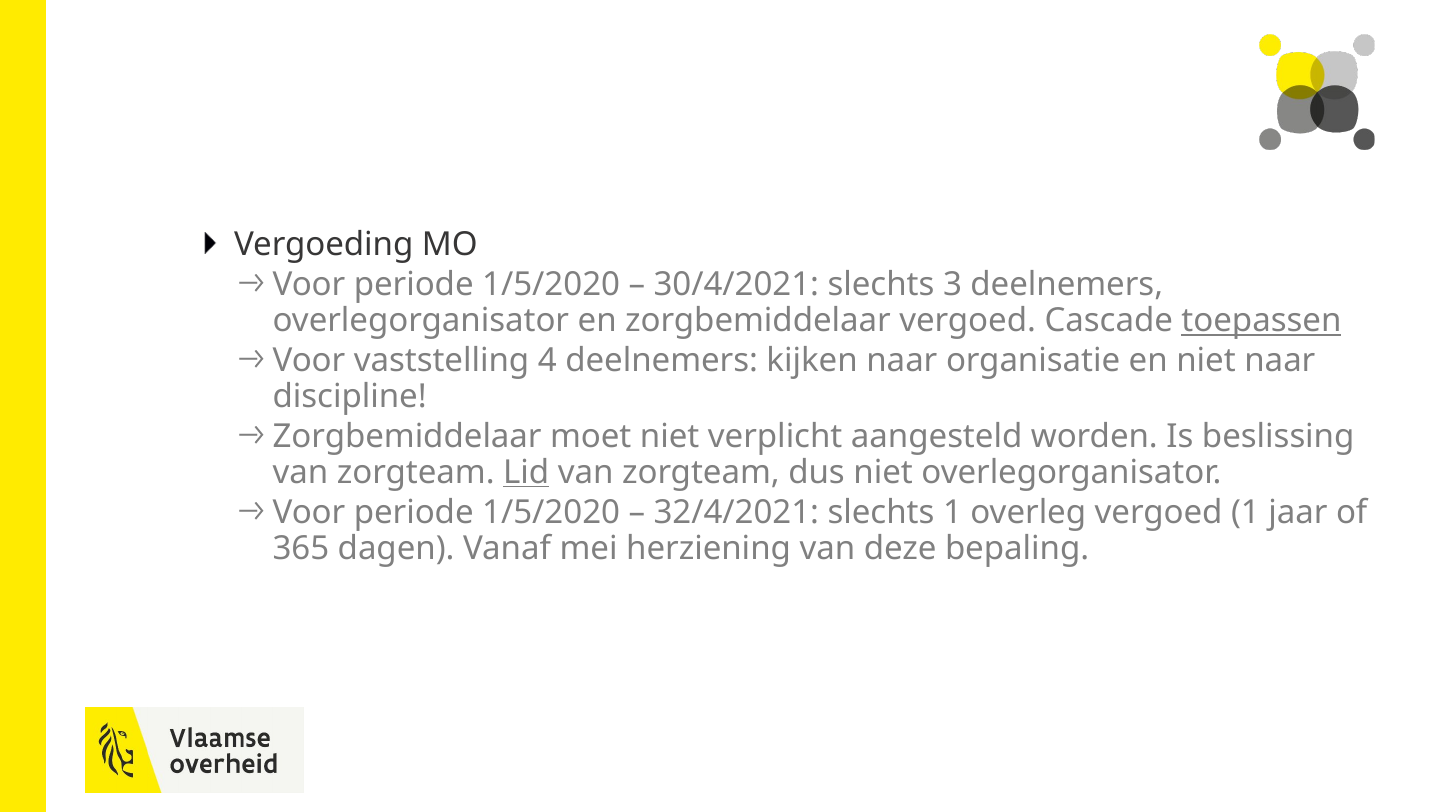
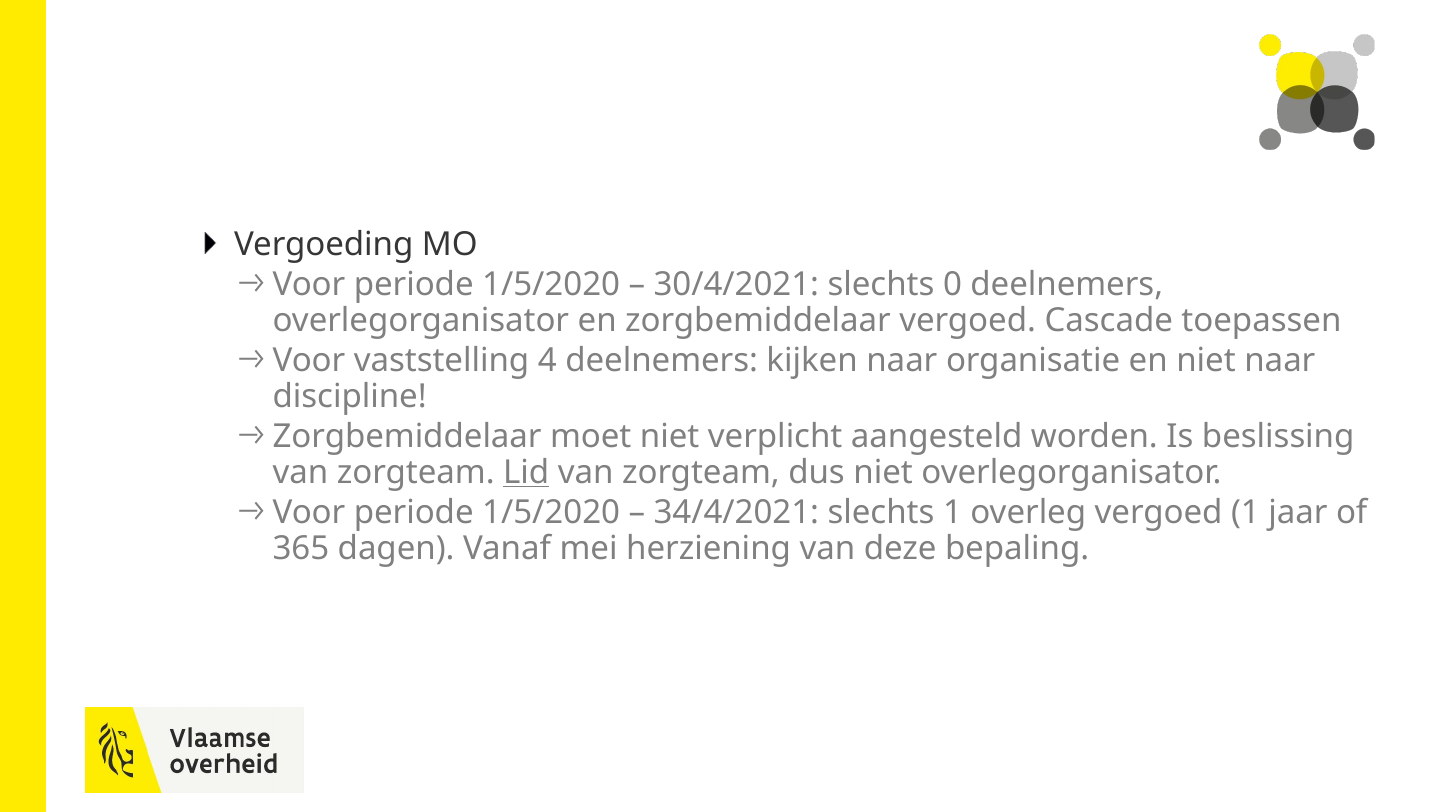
3: 3 -> 0
toepassen underline: present -> none
32/4/2021: 32/4/2021 -> 34/4/2021
